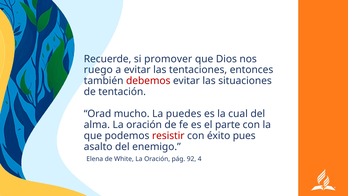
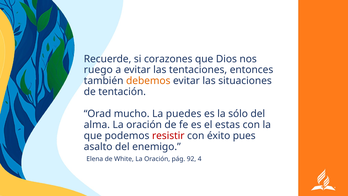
promover: promover -> corazones
debemos colour: red -> orange
cual: cual -> sólo
parte: parte -> estas
